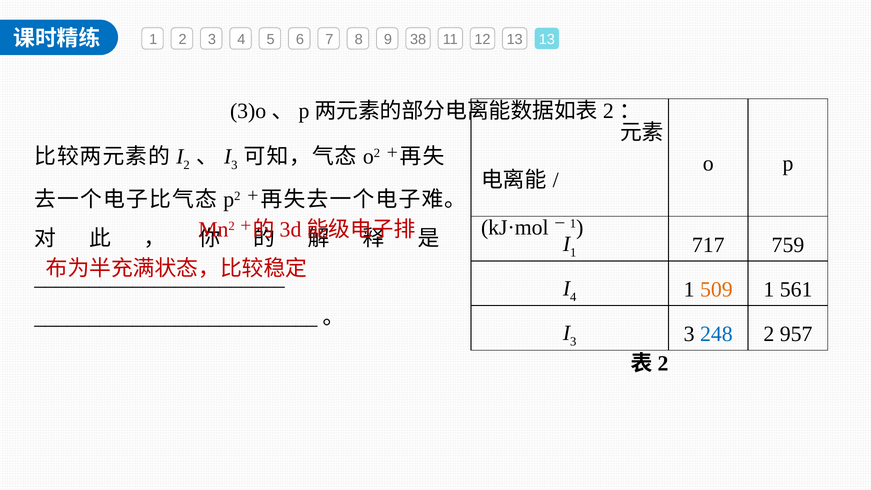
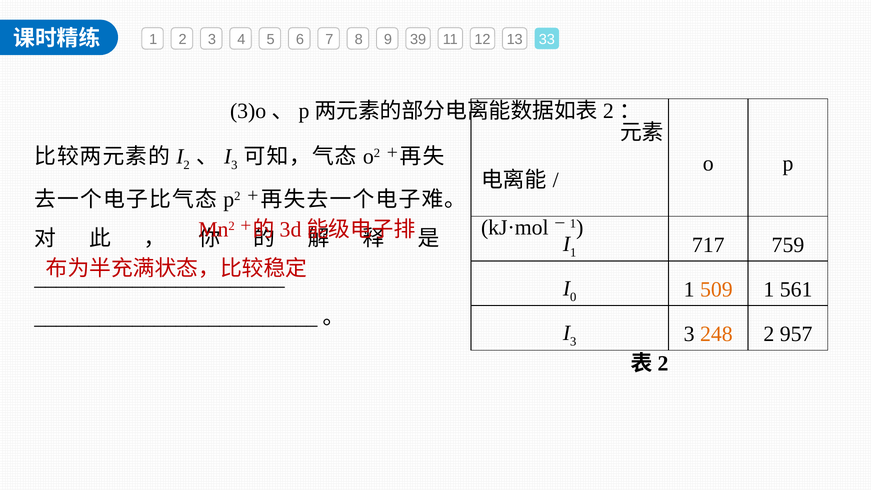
38: 38 -> 39
13 13: 13 -> 33
4 at (573, 297): 4 -> 0
248 colour: blue -> orange
